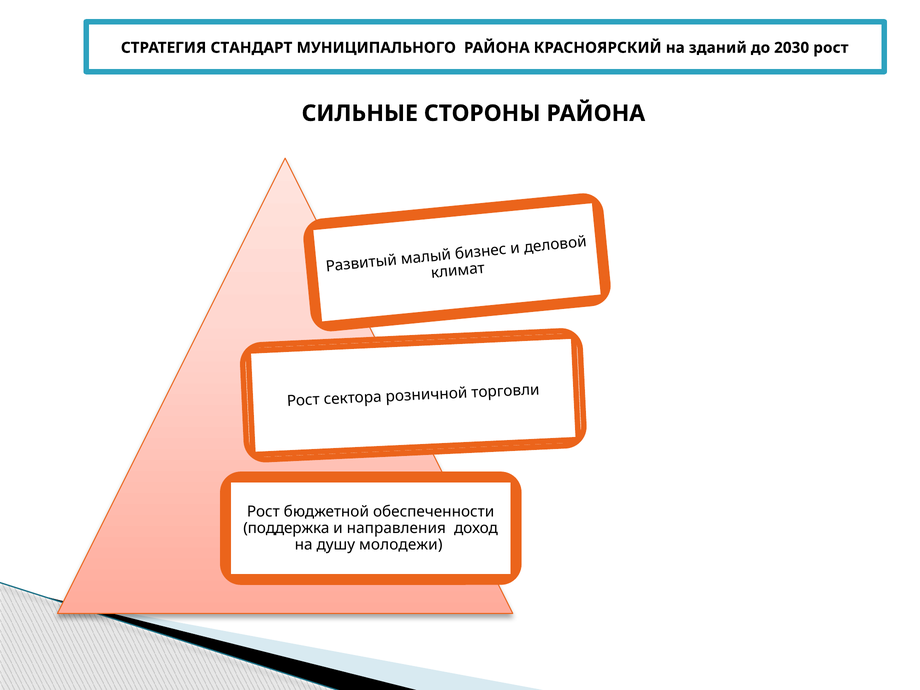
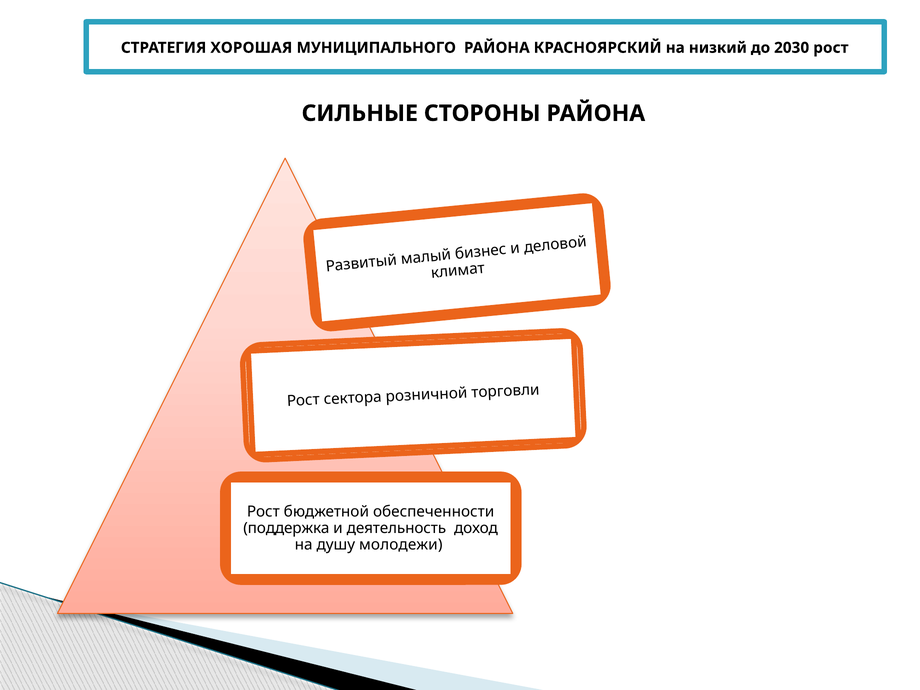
СТАНДАРТ: СТАНДАРТ -> ХОРОШАЯ
зданий: зданий -> низкий
направления: направления -> деятельность
